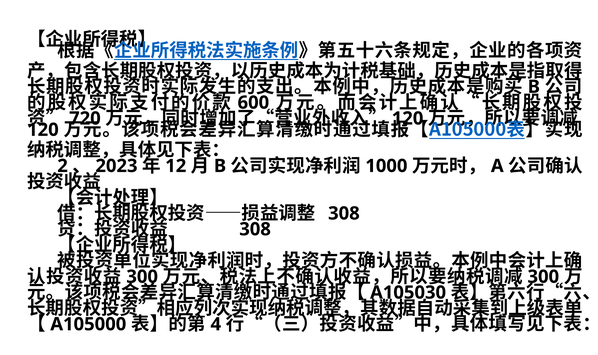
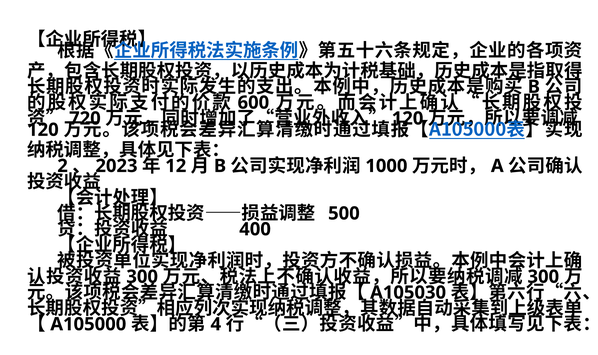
308 at (344, 213): 308 -> 500
308 at (255, 229): 308 -> 400
